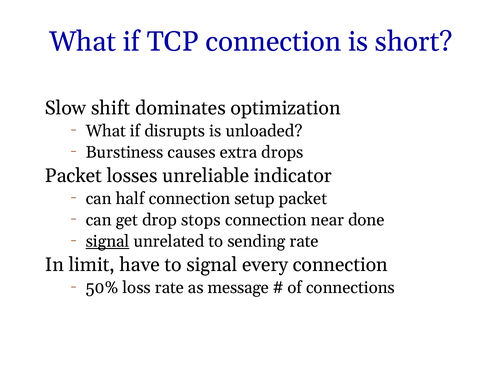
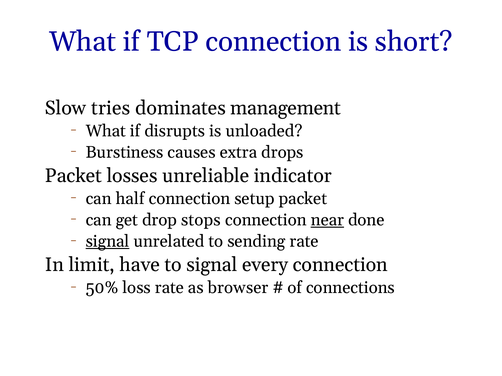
shift: shift -> tries
optimization: optimization -> management
near underline: none -> present
message: message -> browser
